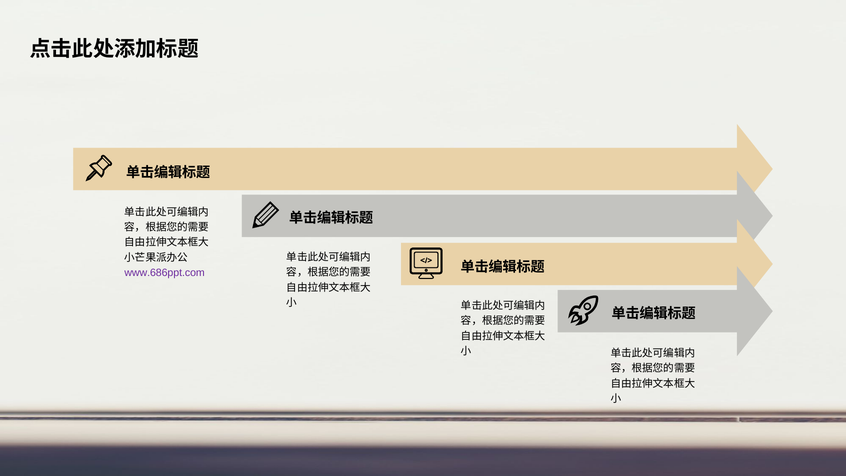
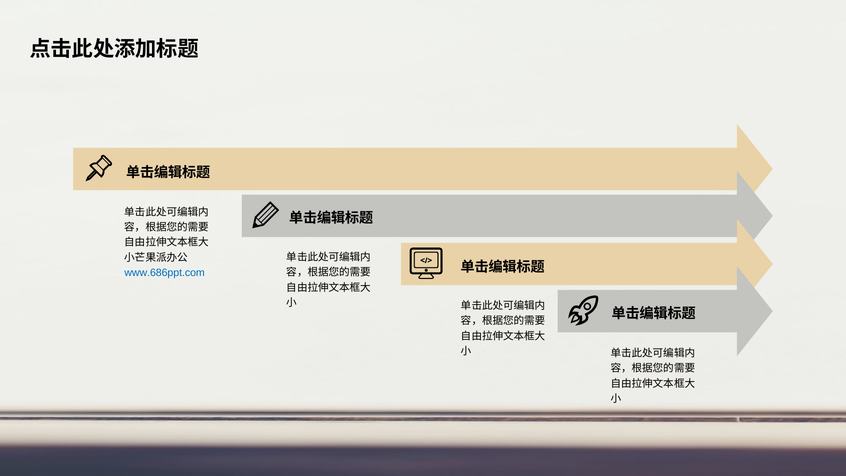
www.686ppt.com colour: purple -> blue
